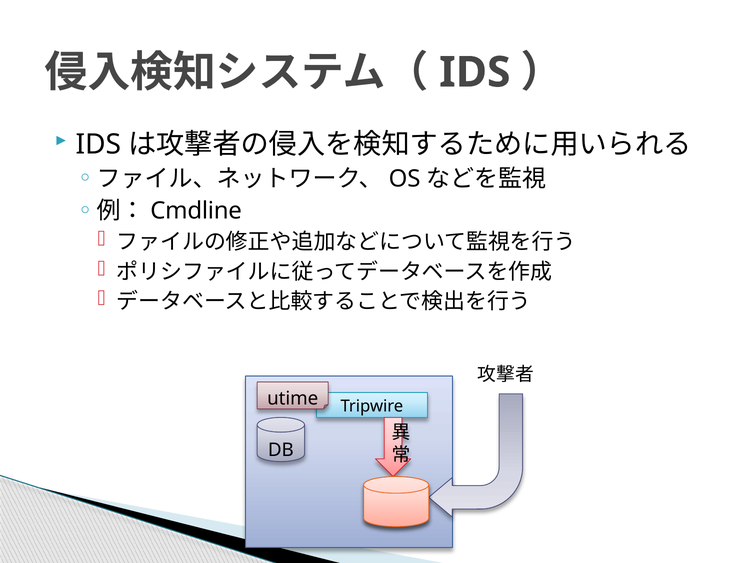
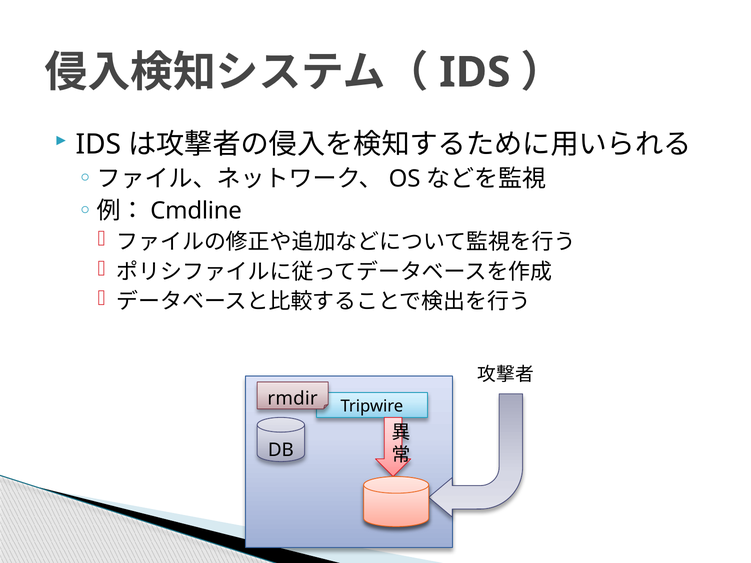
utime: utime -> rmdir
